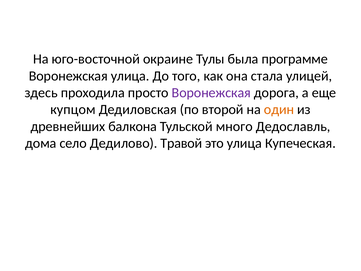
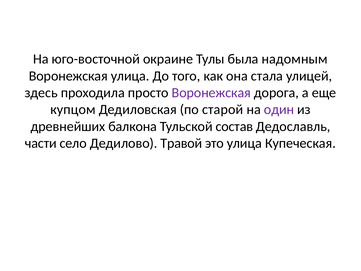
программе: программе -> надомным
второй: второй -> старой
один colour: orange -> purple
много: много -> состав
дома: дома -> части
